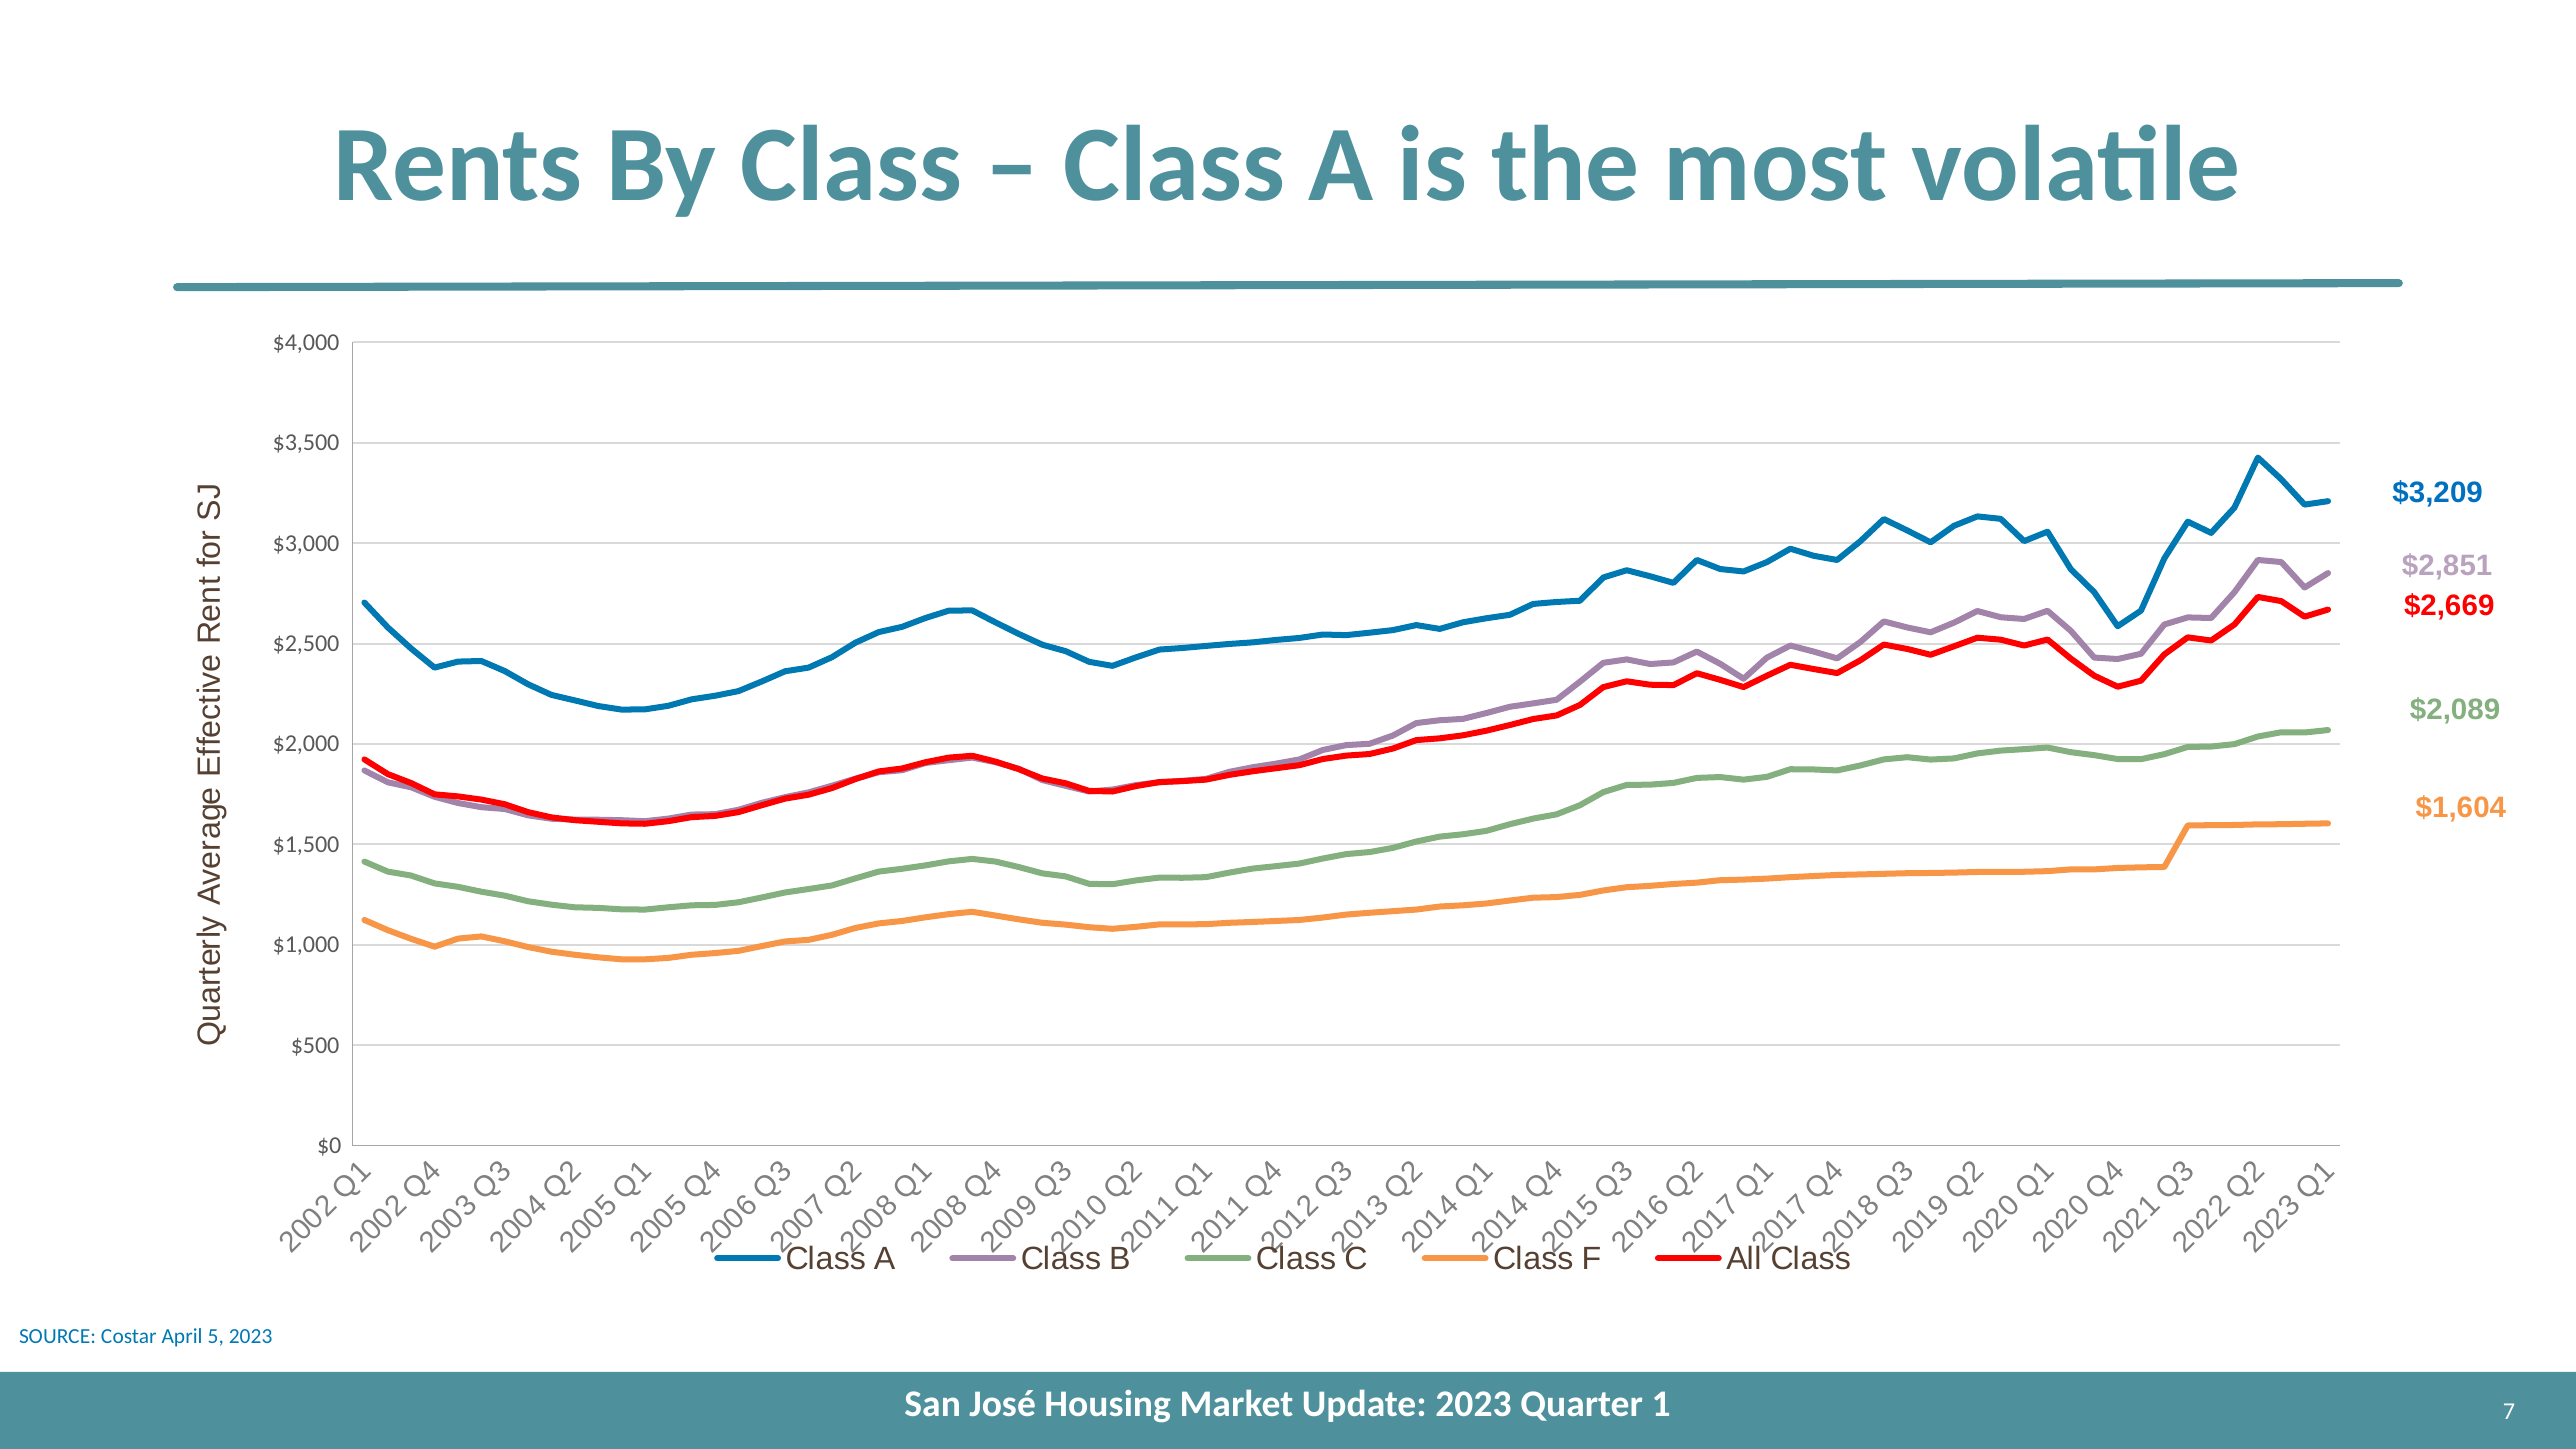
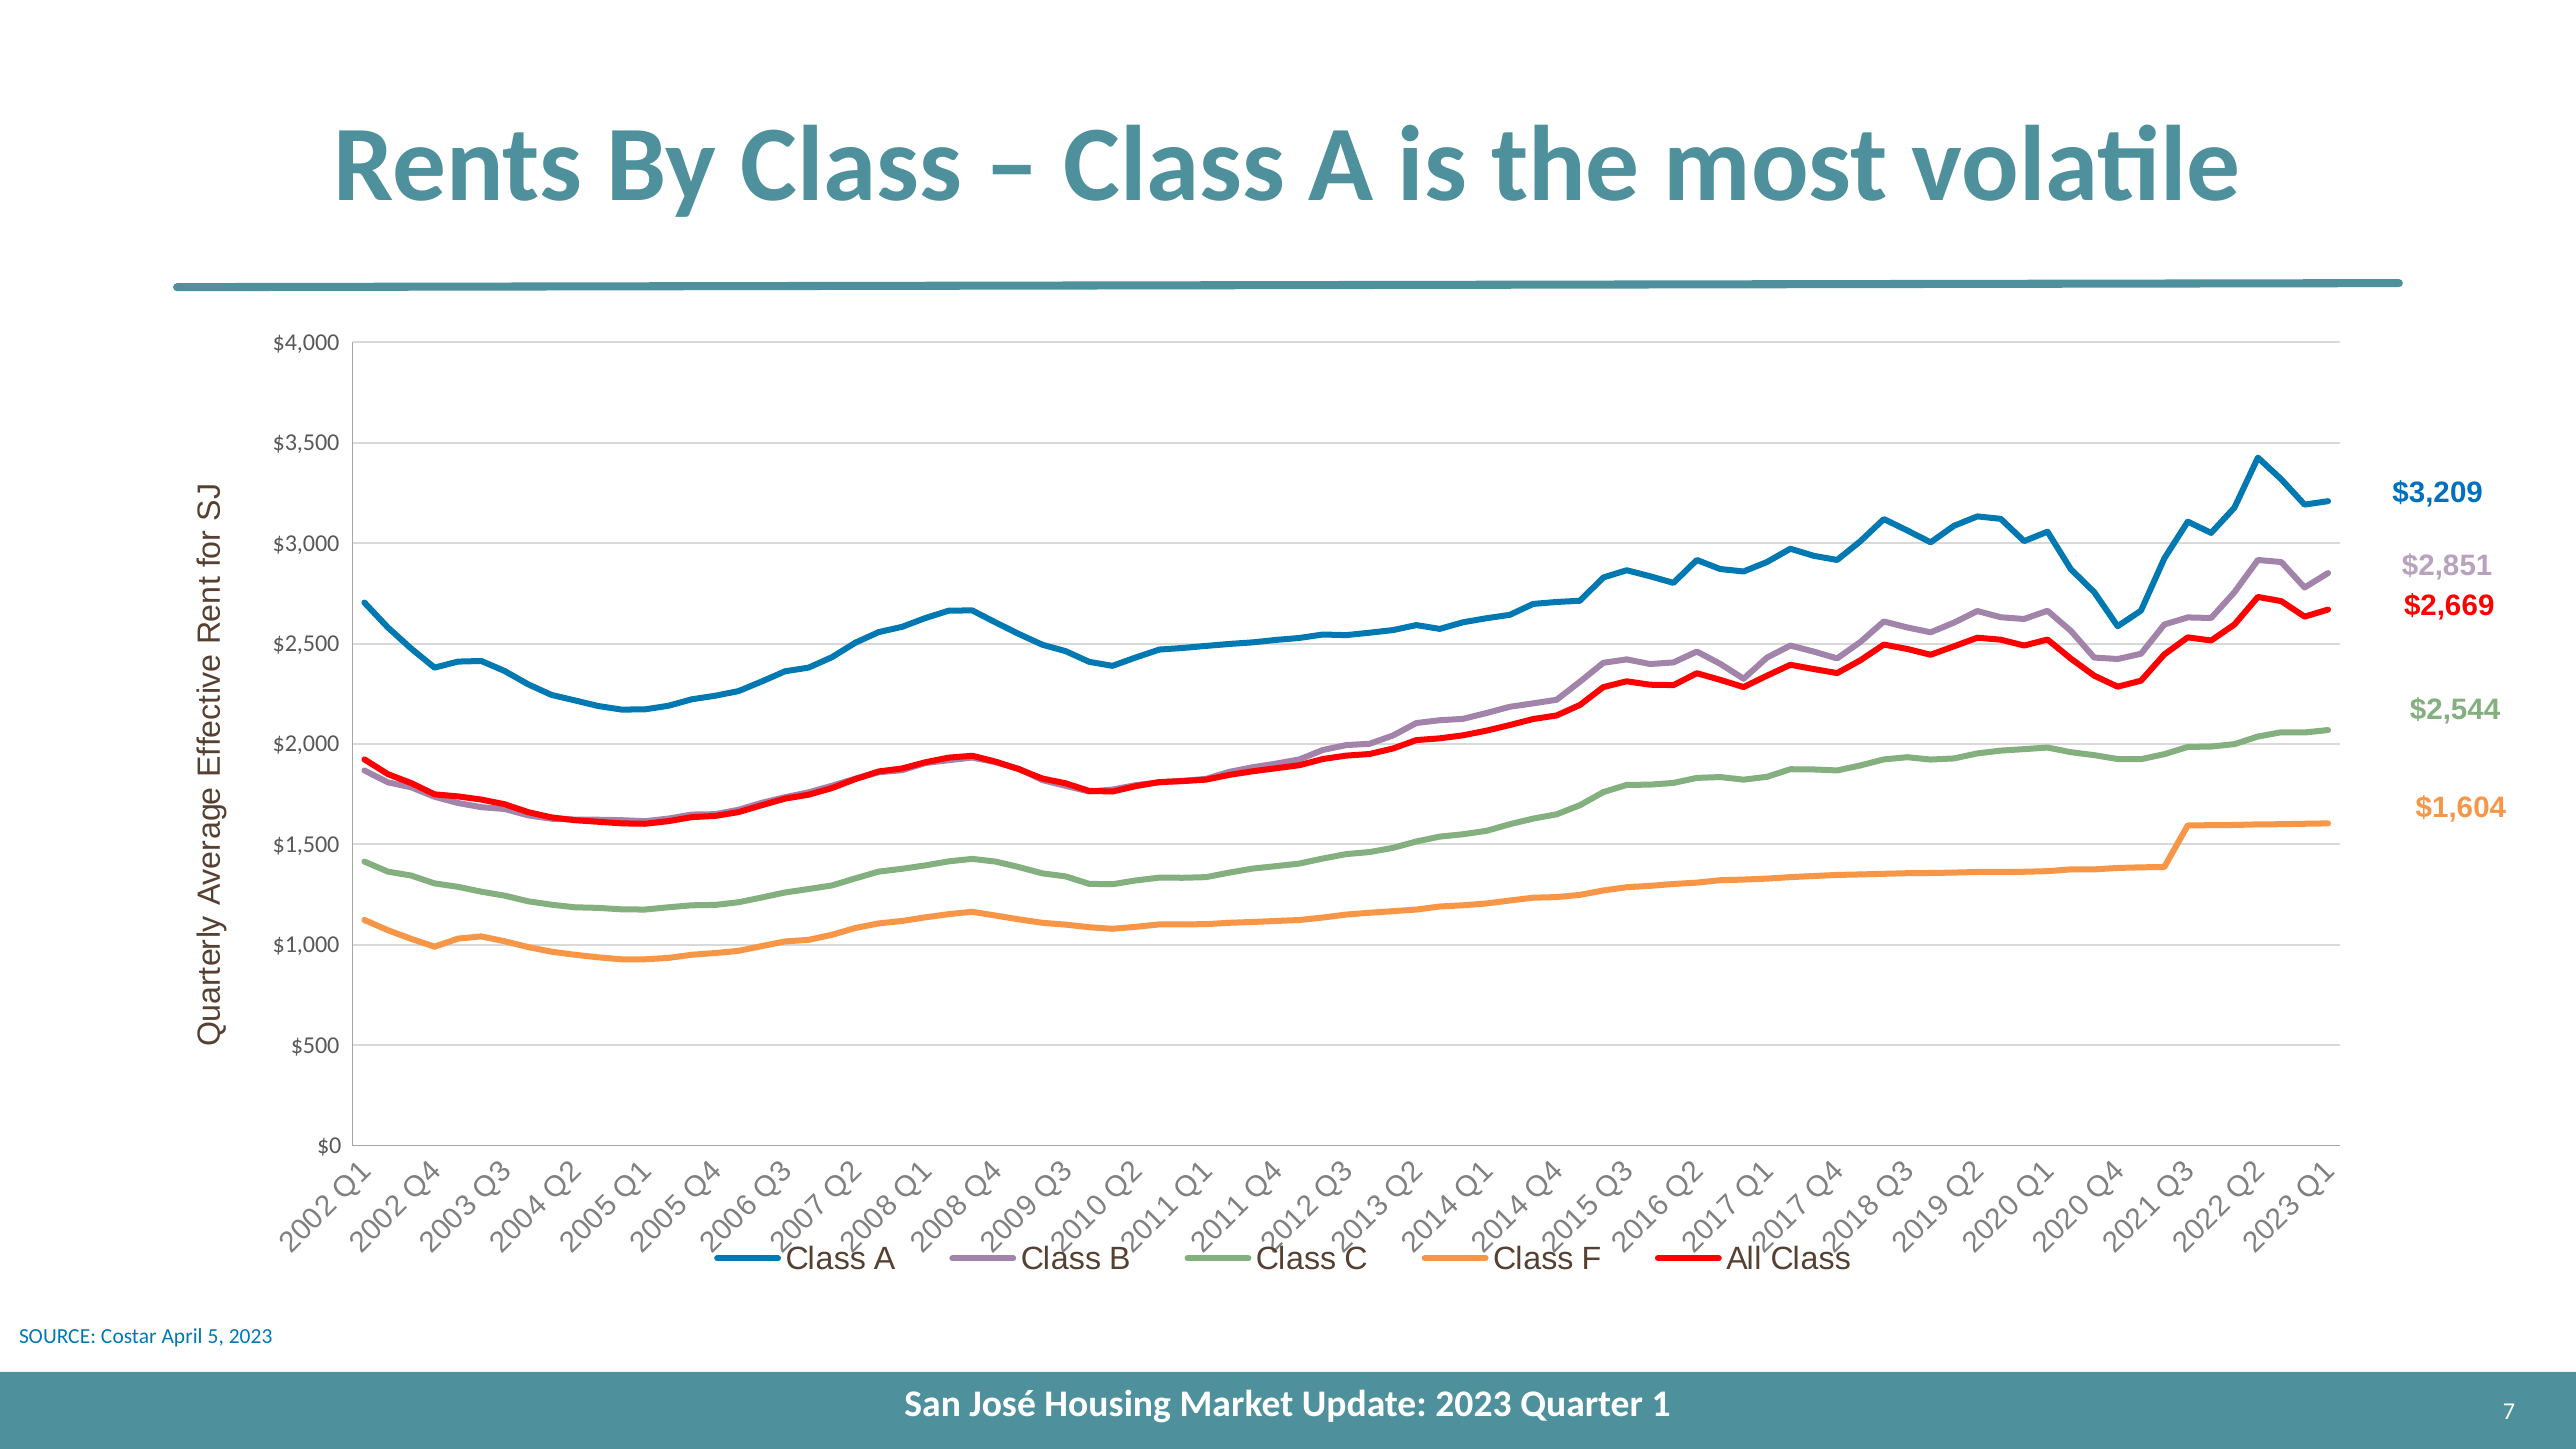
$2,089: $2,089 -> $2,544
